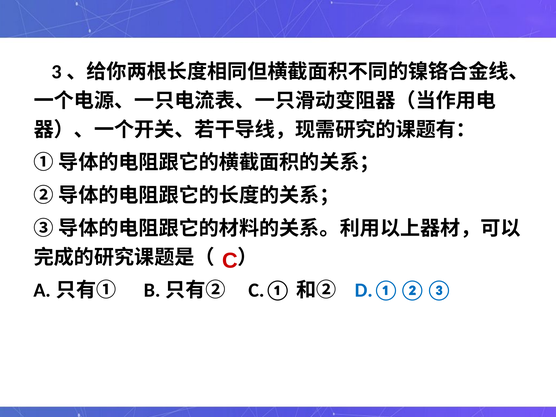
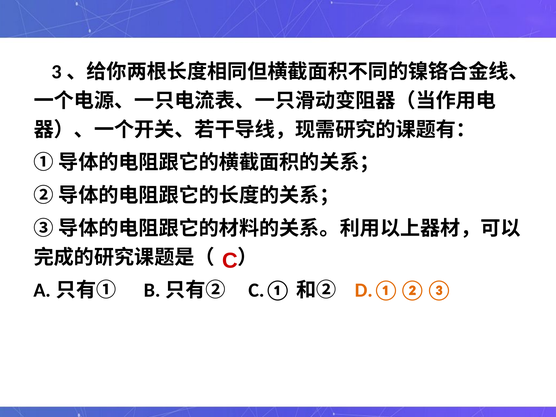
D.①②③ colour: blue -> orange
